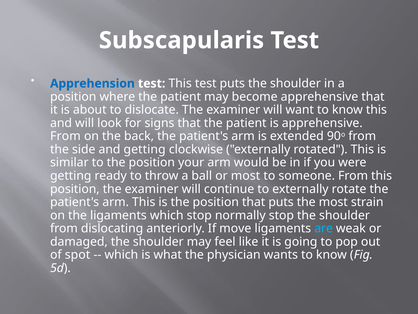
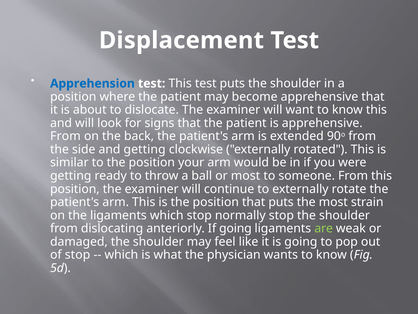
Subscapularis: Subscapularis -> Displacement
If move: move -> going
are colour: light blue -> light green
of spot: spot -> stop
